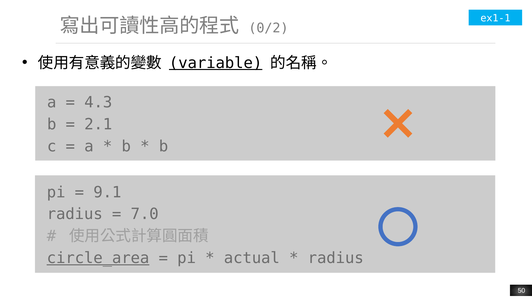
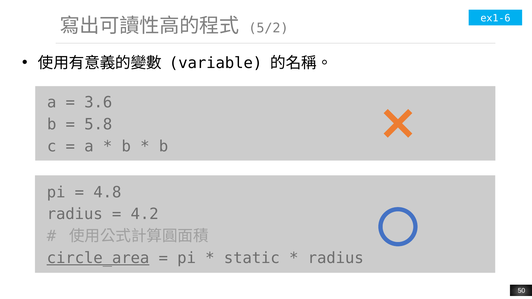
ex1-1: ex1-1 -> ex1-6
0/2: 0/2 -> 5/2
variable underline: present -> none
4.3: 4.3 -> 3.6
2.1: 2.1 -> 5.8
9.1: 9.1 -> 4.8
7.0: 7.0 -> 4.2
actual: actual -> static
